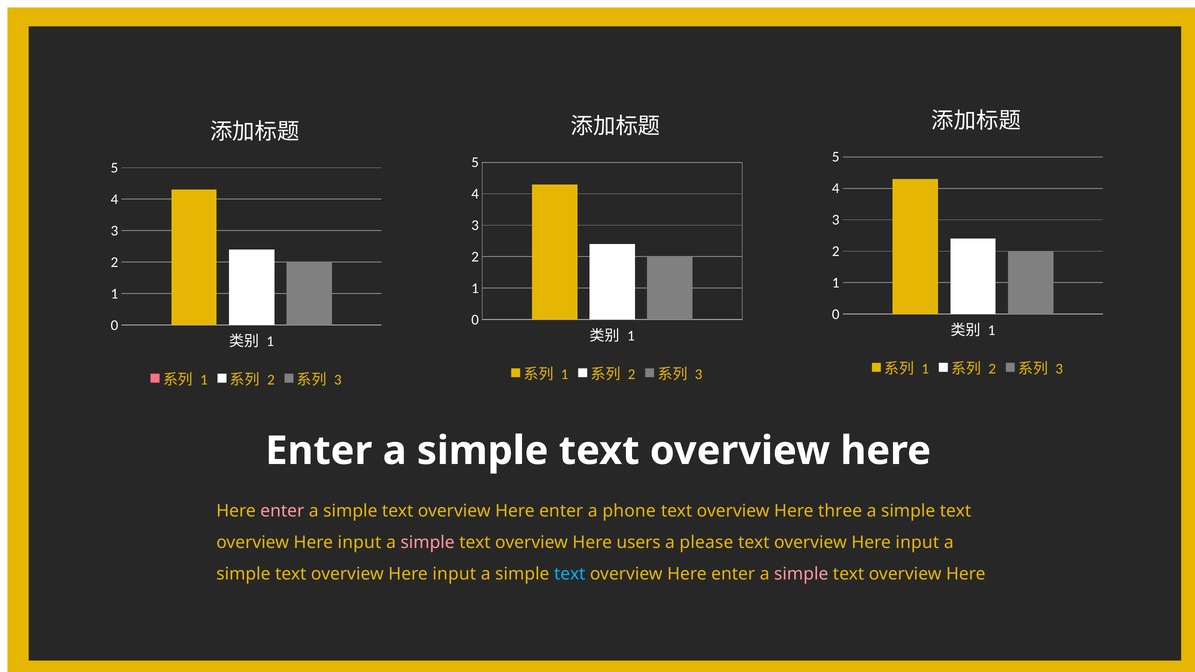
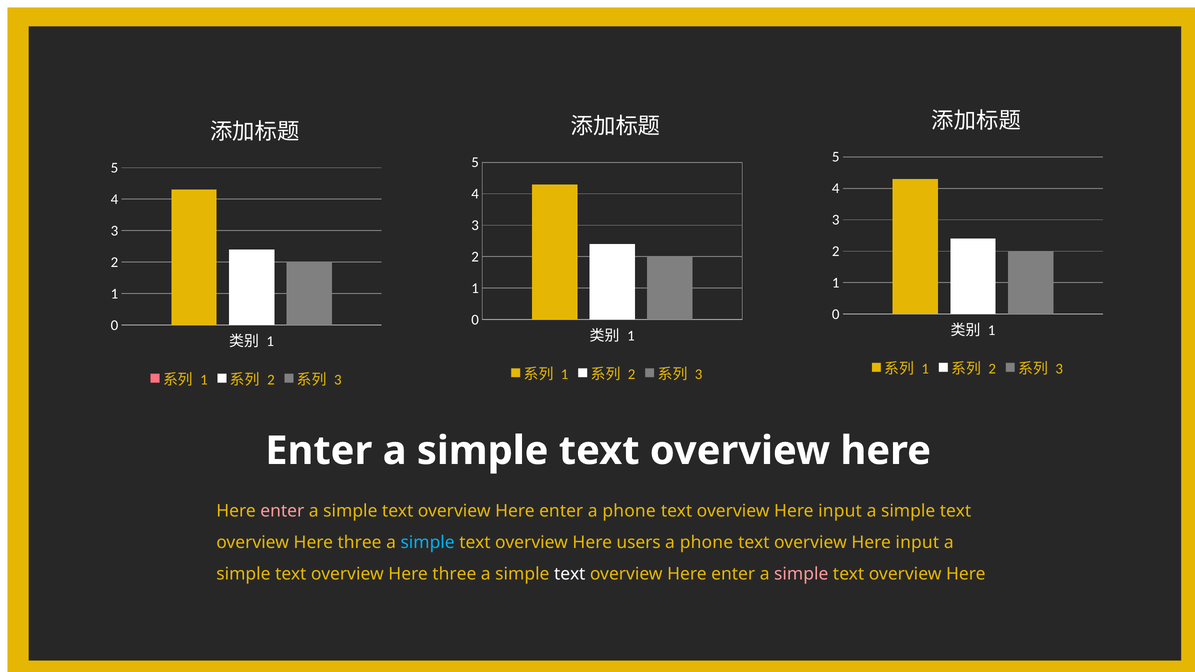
three at (840, 511): three -> input
input at (359, 543): input -> three
simple at (428, 543) colour: pink -> light blue
please at (706, 543): please -> phone
input at (454, 574): input -> three
text at (570, 574) colour: light blue -> white
